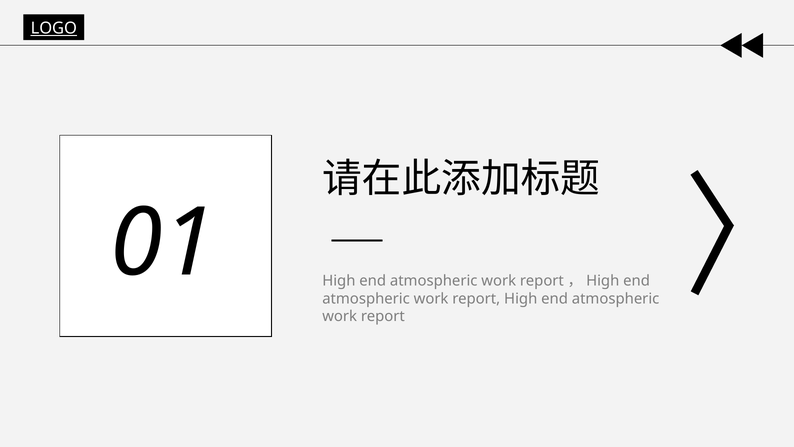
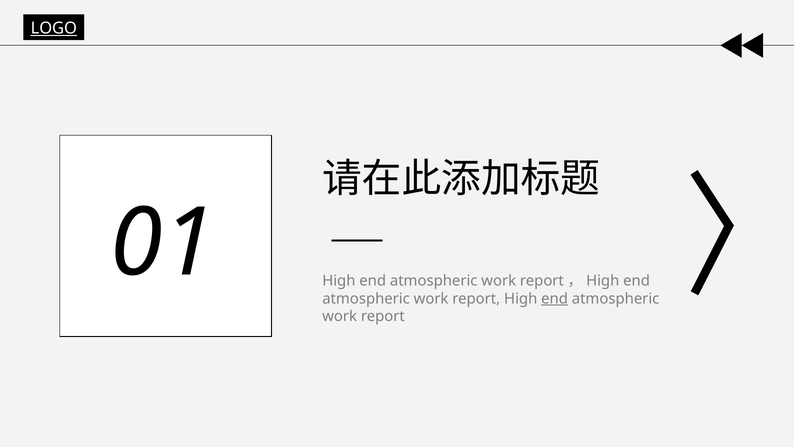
end at (555, 298) underline: none -> present
